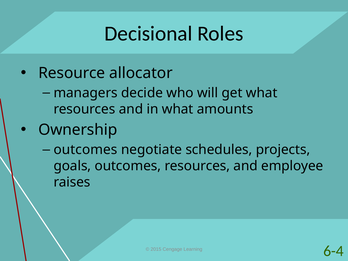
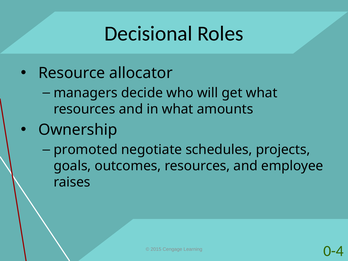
outcomes at (86, 150): outcomes -> promoted
6-4: 6-4 -> 0-4
